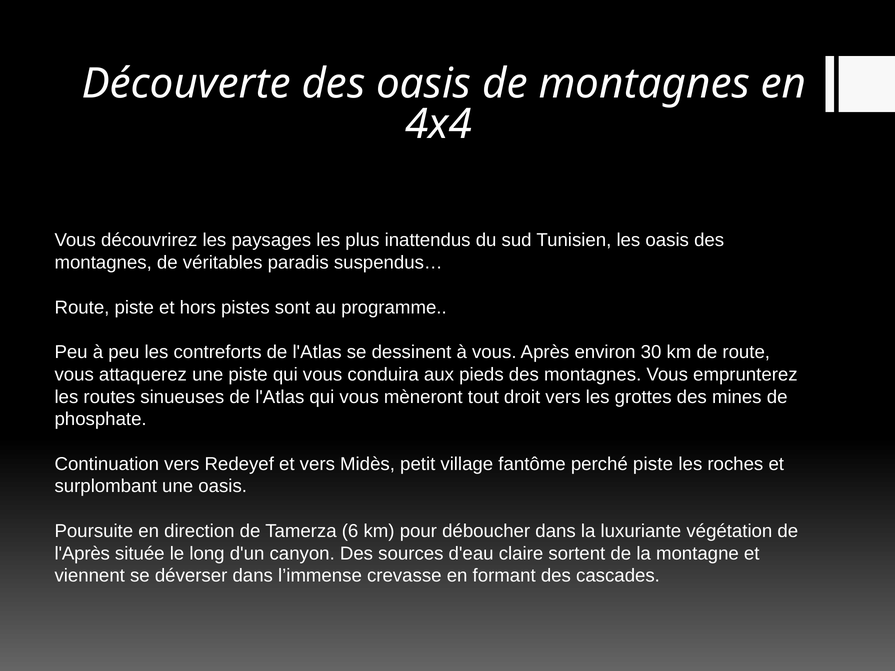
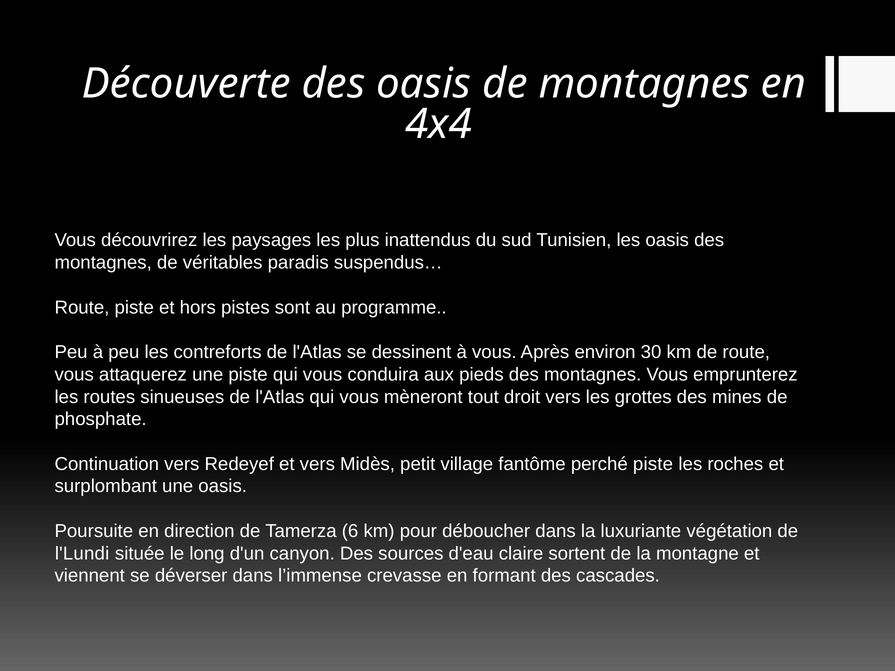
l'Après: l'Après -> l'Lundi
